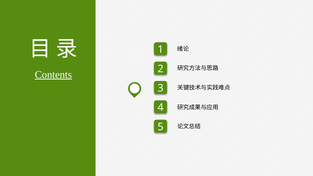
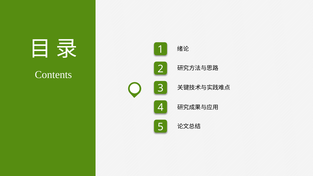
Contents underline: present -> none
